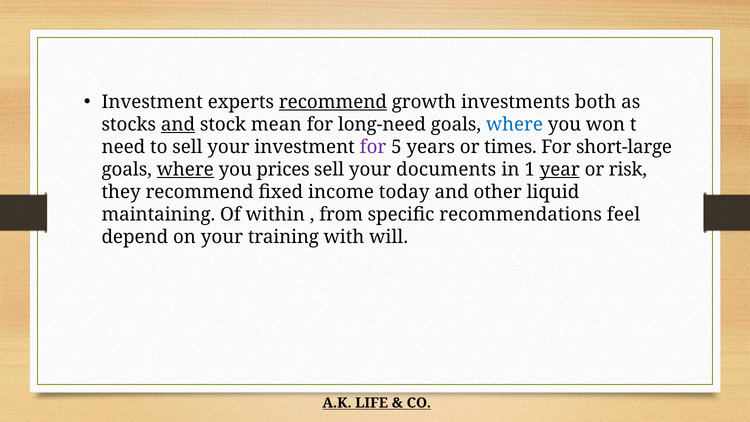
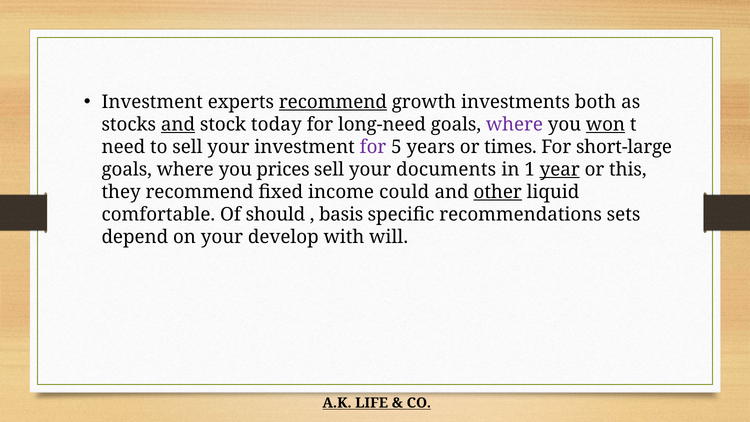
mean: mean -> today
where at (514, 124) colour: blue -> purple
won underline: none -> present
where at (185, 169) underline: present -> none
risk: risk -> this
today: today -> could
other underline: none -> present
maintaining: maintaining -> comfortable
within: within -> should
from: from -> basis
feel: feel -> sets
training: training -> develop
